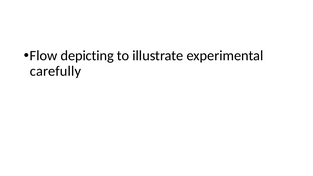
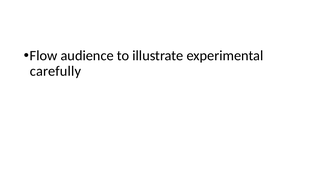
depicting: depicting -> audience
